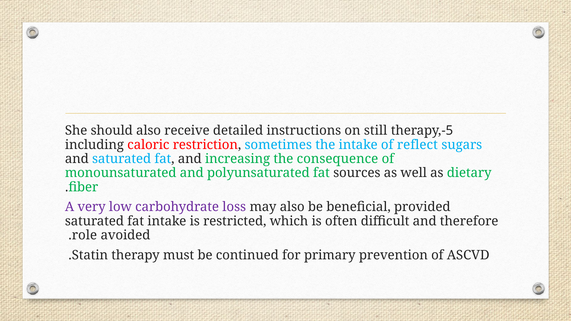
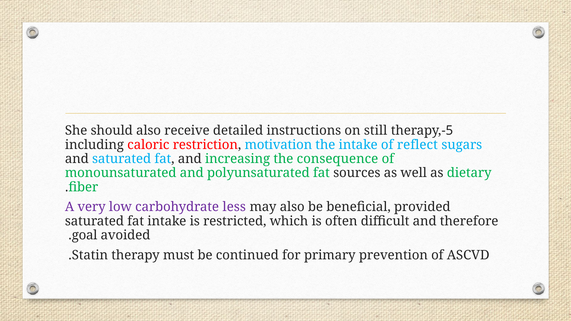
sometimes: sometimes -> motivation
loss: loss -> less
role: role -> goal
